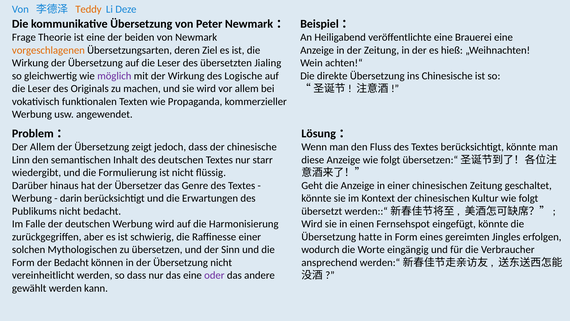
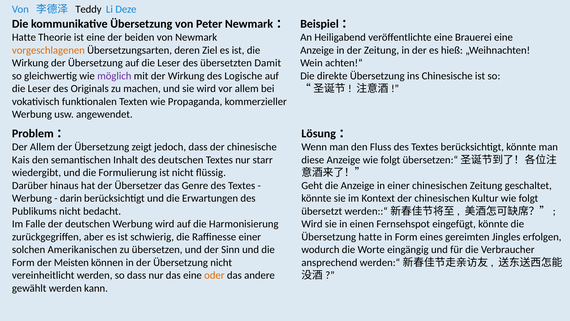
Teddy colour: orange -> black
Frage at (24, 37): Frage -> Hatte
Jialing: Jialing -> Damit
Linn: Linn -> Kais
Mythologischen: Mythologischen -> Amerikanischen
der Bedacht: Bedacht -> Meisten
oder colour: purple -> orange
